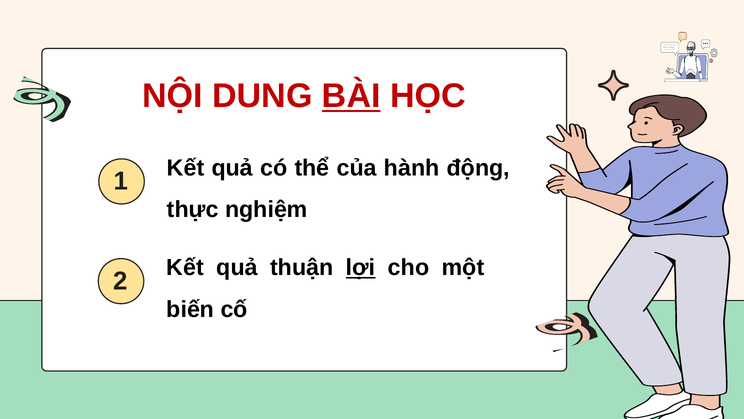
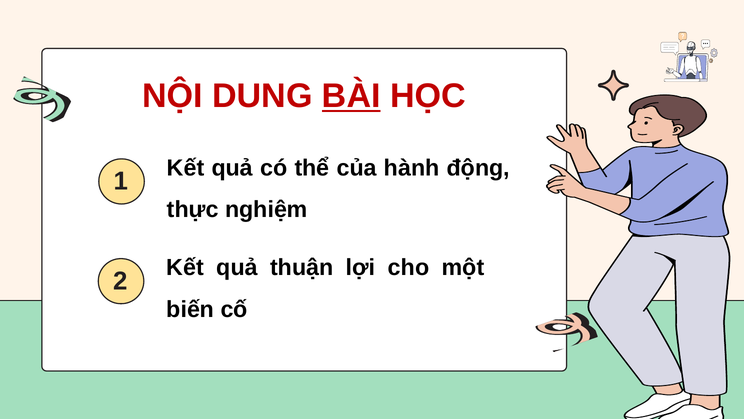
lợi underline: present -> none
